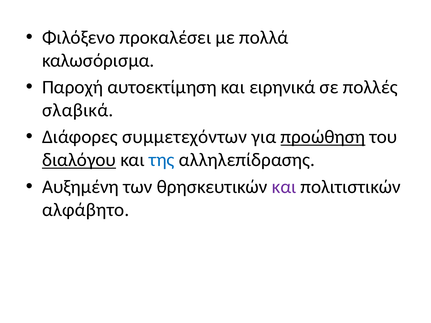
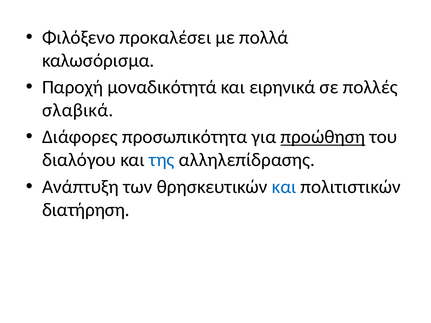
αυτοεκτίμηση: αυτοεκτίμηση -> μοναδικότητά
συμμετεχόντων: συμμετεχόντων -> προσωπικότητα
διαλόγου underline: present -> none
Αυξημένη: Αυξημένη -> Ανάπτυξη
και at (284, 187) colour: purple -> blue
αλφάβητο: αλφάβητο -> διατήρηση
